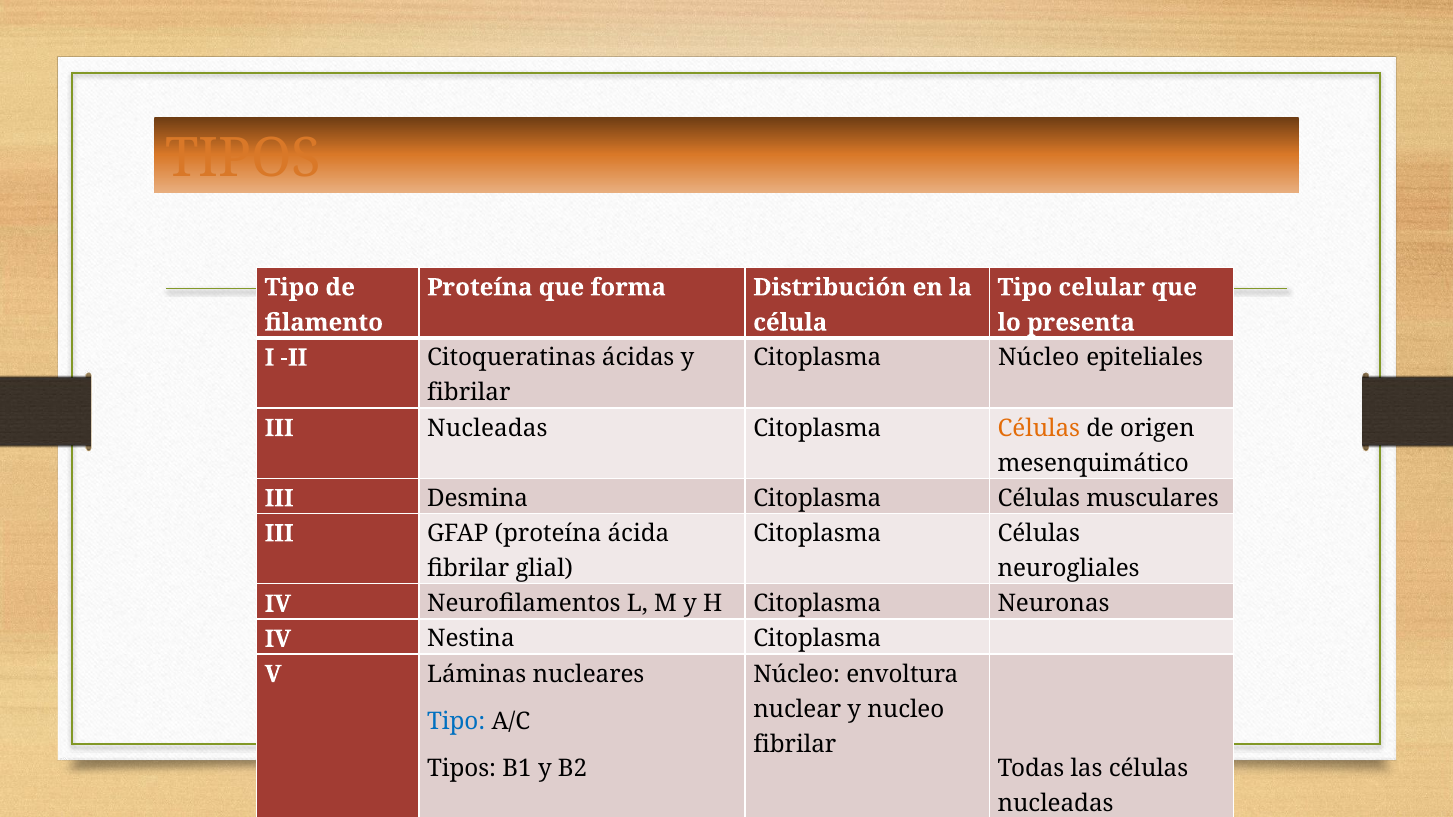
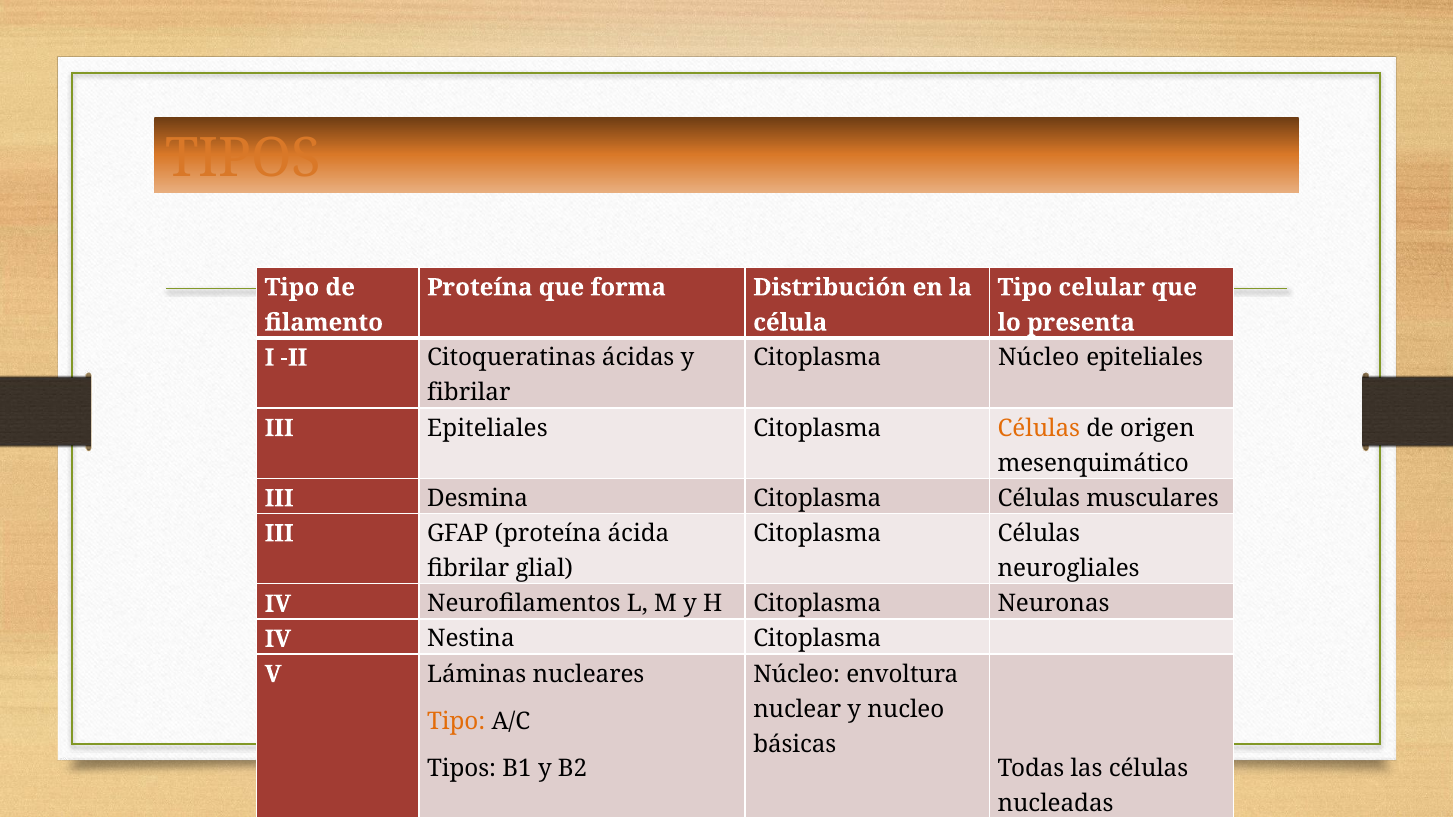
III Nucleadas: Nucleadas -> Epiteliales
Tipo at (456, 722) colour: blue -> orange
fibrilar at (795, 745): fibrilar -> básicas
